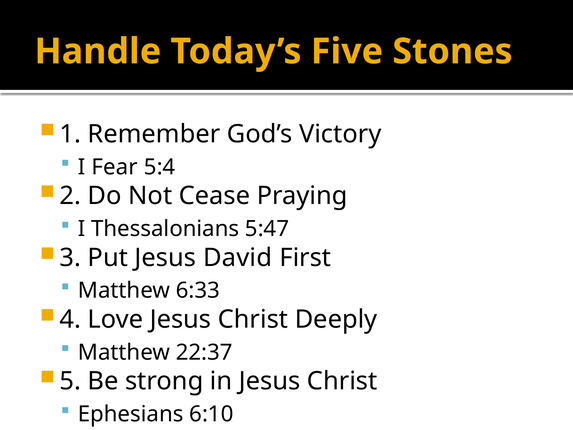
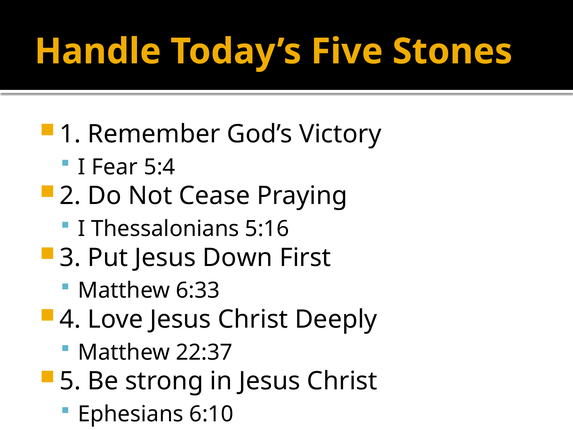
5:47: 5:47 -> 5:16
David: David -> Down
